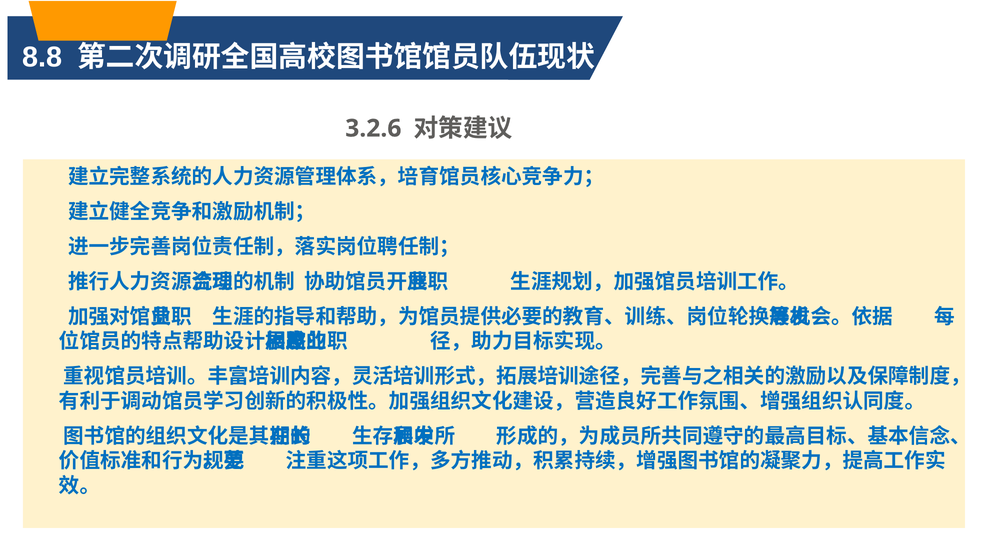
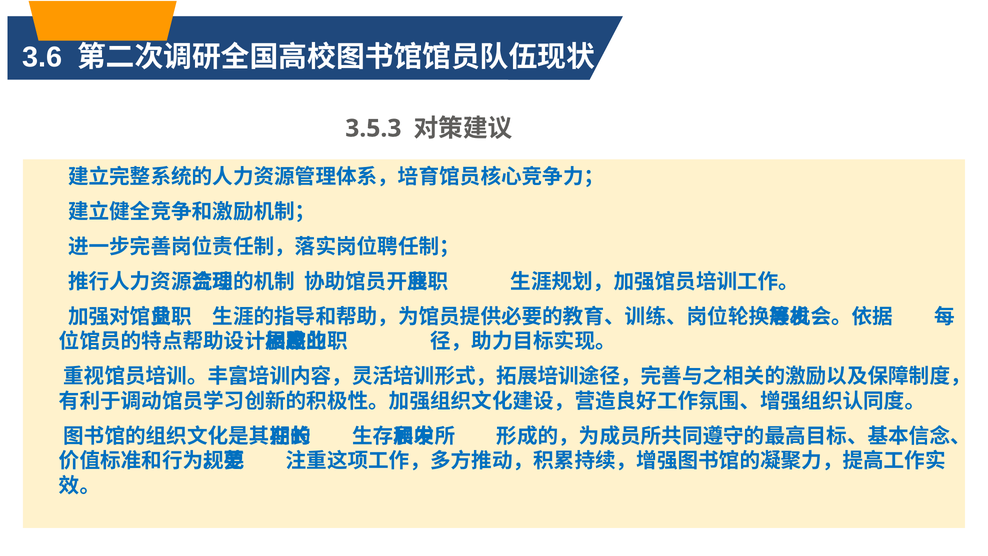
8.8: 8.8 -> 3.6
3.2.6: 3.2.6 -> 3.5.3
